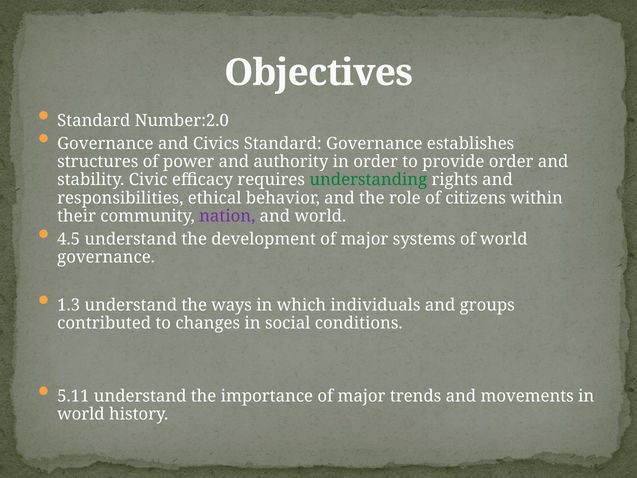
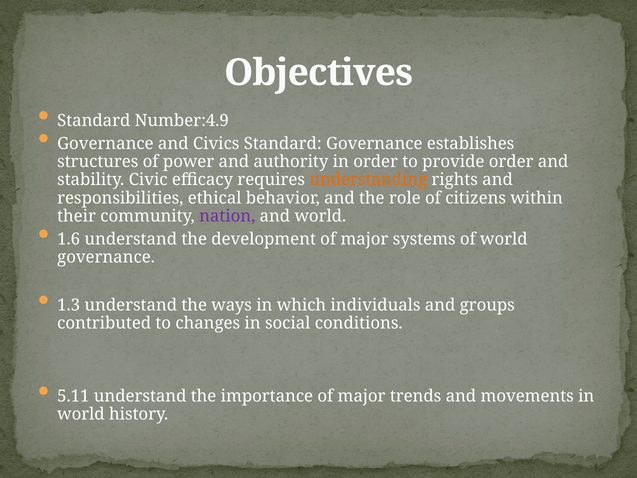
Number:2.0: Number:2.0 -> Number:4.9
understanding colour: green -> orange
4.5: 4.5 -> 1.6
